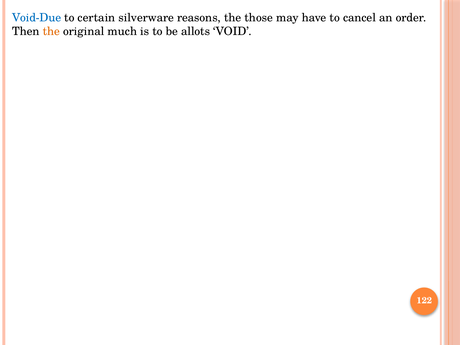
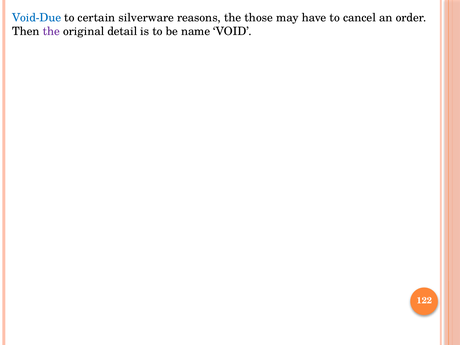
the at (51, 31) colour: orange -> purple
much: much -> detail
allots: allots -> name
